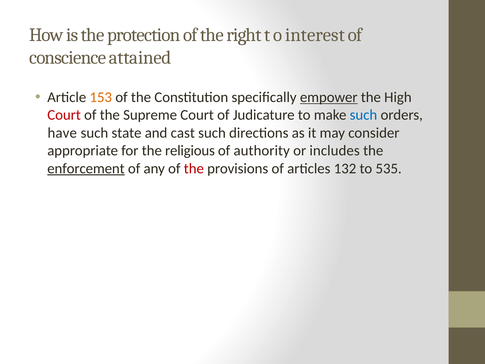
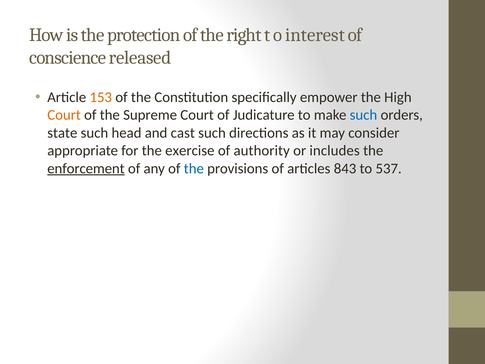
attained: attained -> released
empower underline: present -> none
Court at (64, 115) colour: red -> orange
have: have -> state
state: state -> head
religious: religious -> exercise
the at (194, 168) colour: red -> blue
132: 132 -> 843
535: 535 -> 537
